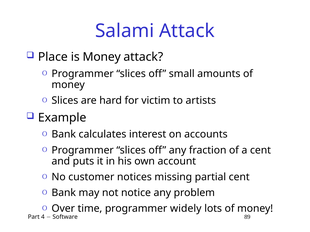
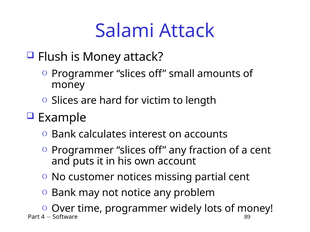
Place: Place -> Flush
artists: artists -> length
